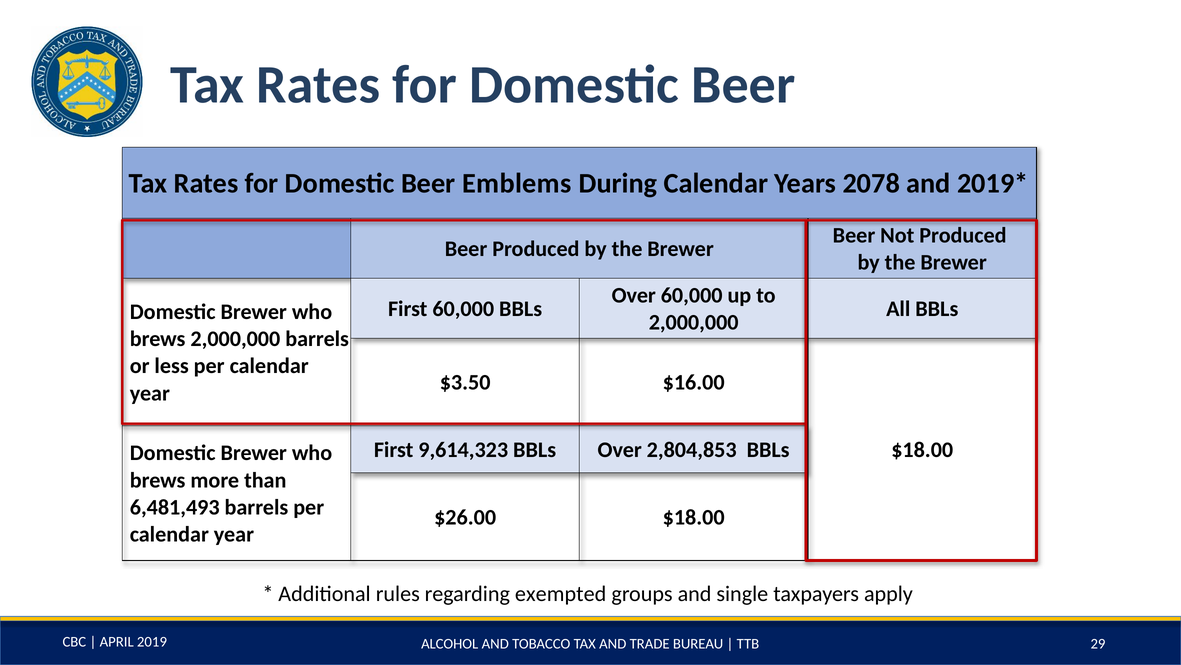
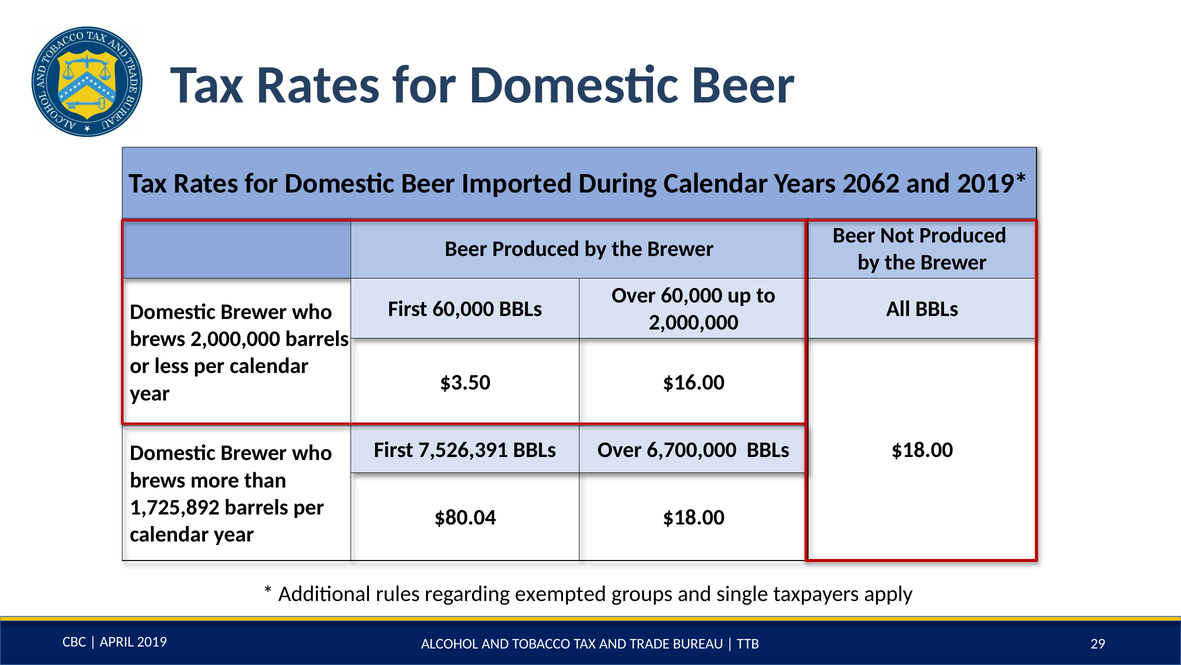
Emblems: Emblems -> Imported
2078: 2078 -> 2062
9,614,323: 9,614,323 -> 7,526,391
2,804,853: 2,804,853 -> 6,700,000
6,481,493: 6,481,493 -> 1,725,892
$26.00: $26.00 -> $80.04
